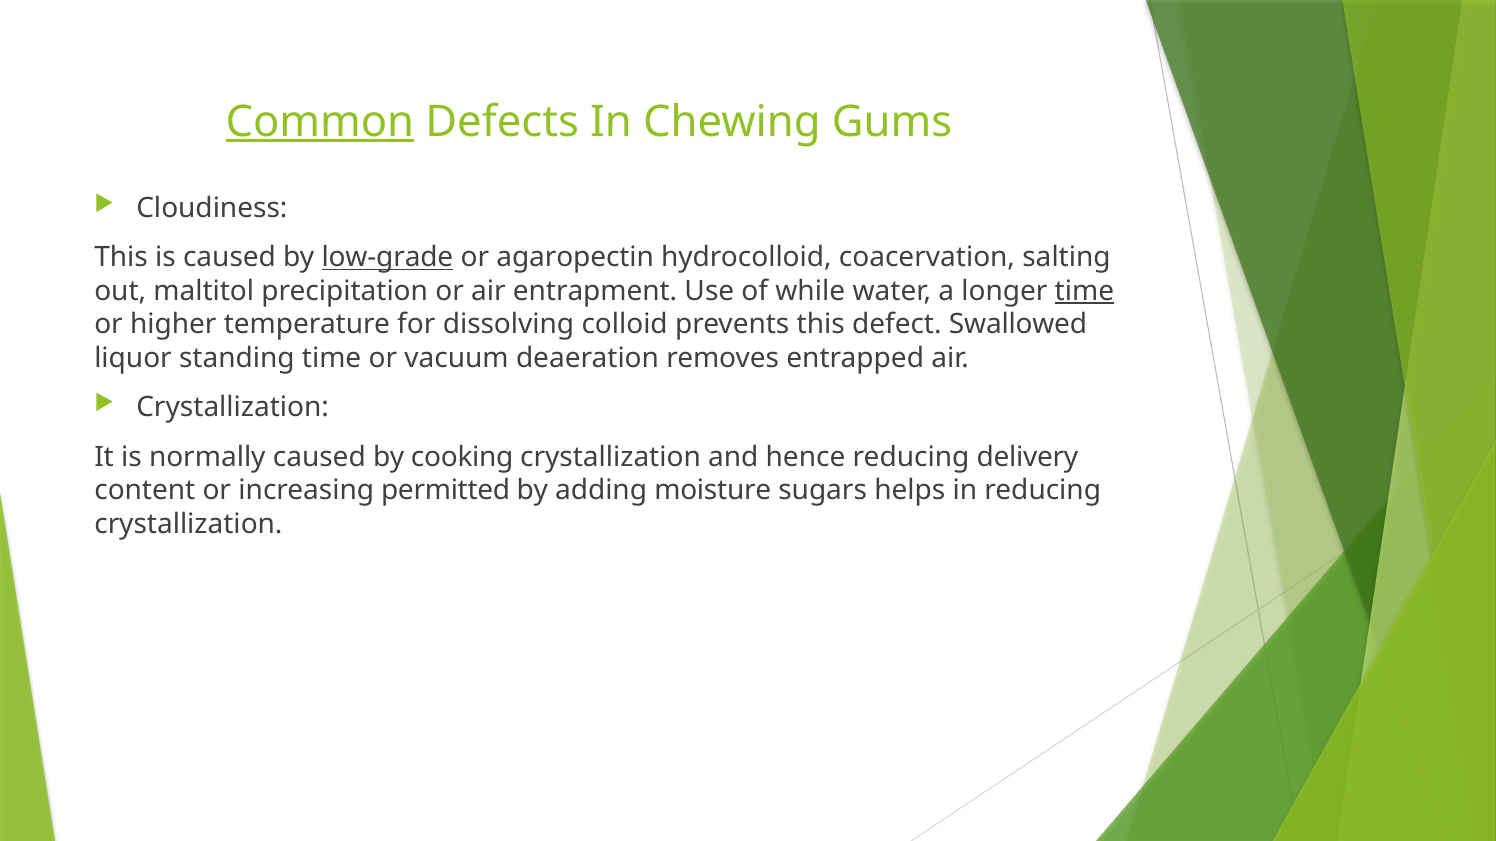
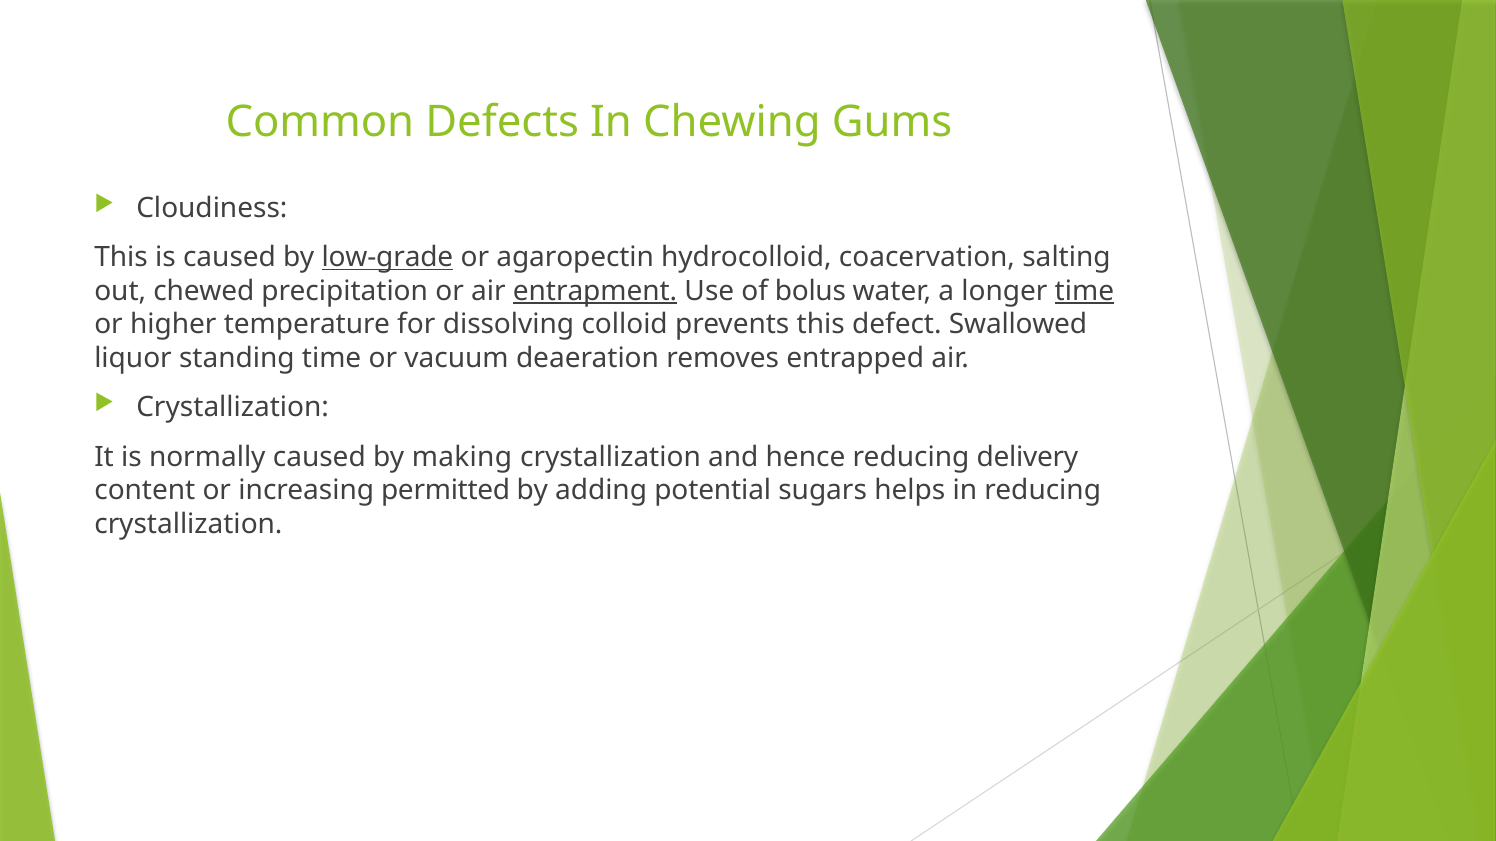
Common underline: present -> none
maltitol: maltitol -> chewed
entrapment underline: none -> present
while: while -> bolus
cooking: cooking -> making
moisture: moisture -> potential
